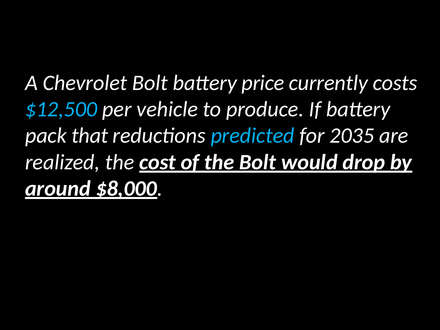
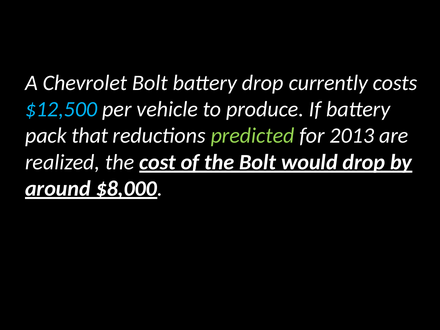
battery price: price -> drop
predicted colour: light blue -> light green
2035: 2035 -> 2013
